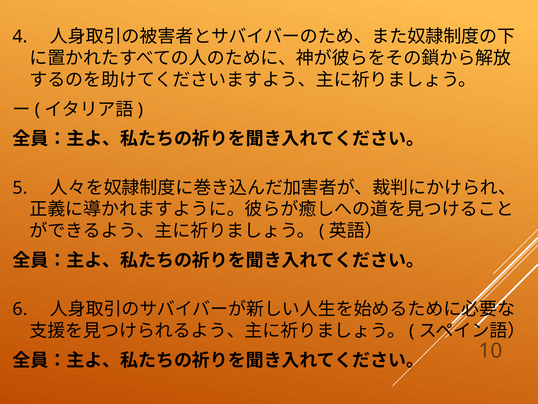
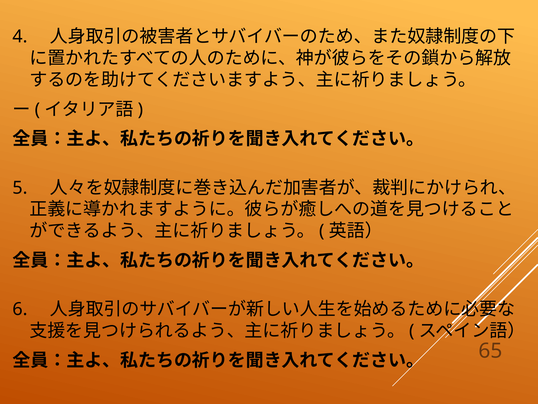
10: 10 -> 65
